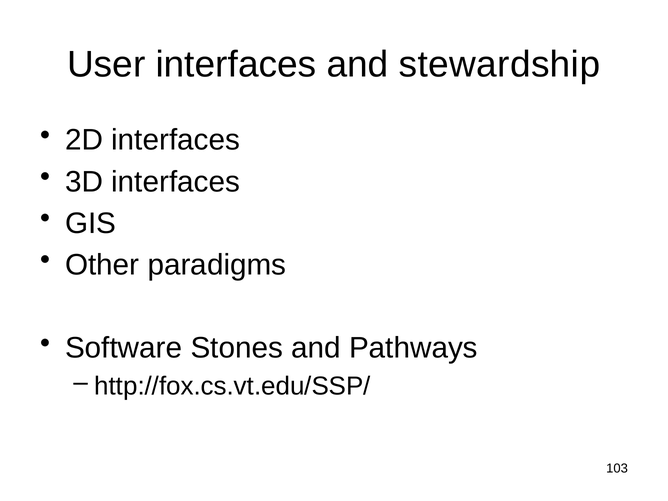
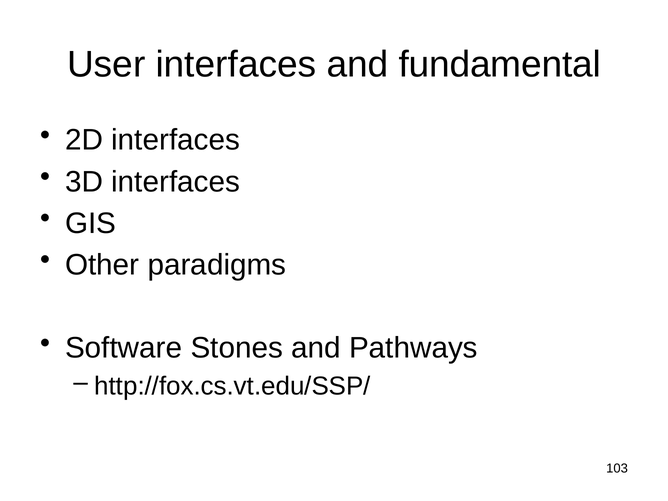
stewardship: stewardship -> fundamental
